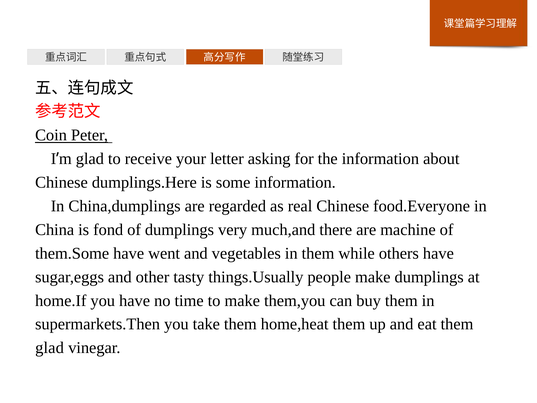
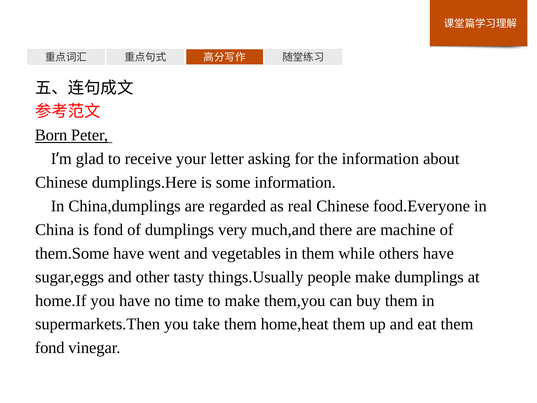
Coin: Coin -> Born
glad at (50, 348): glad -> fond
